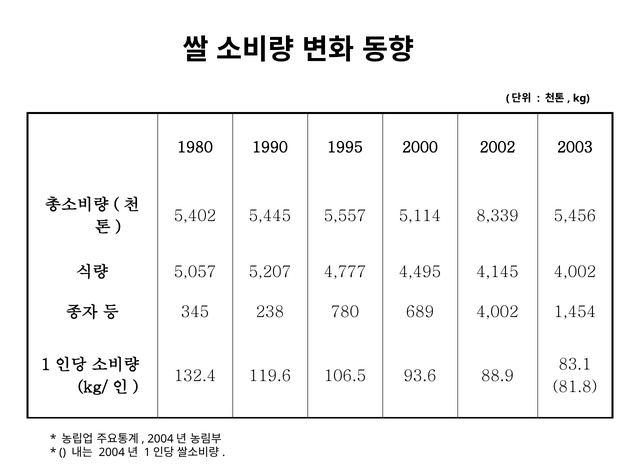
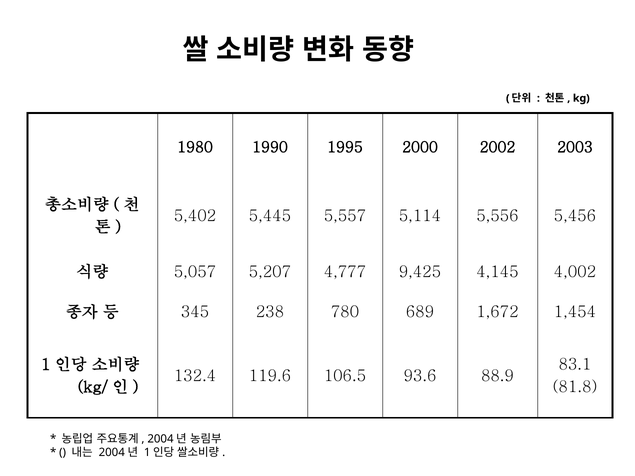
8,339: 8,339 -> 5,556
4,495: 4,495 -> 9,425
689 4,002: 4,002 -> 1,672
